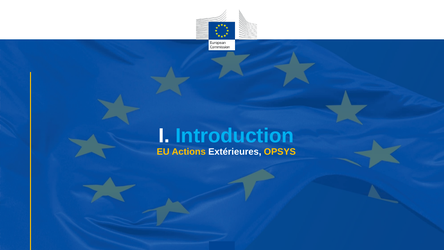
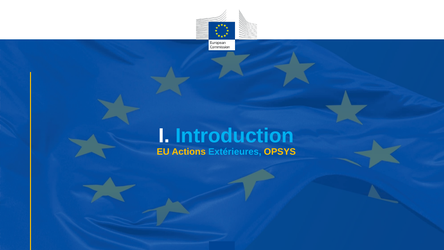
Extérieures colour: white -> light blue
